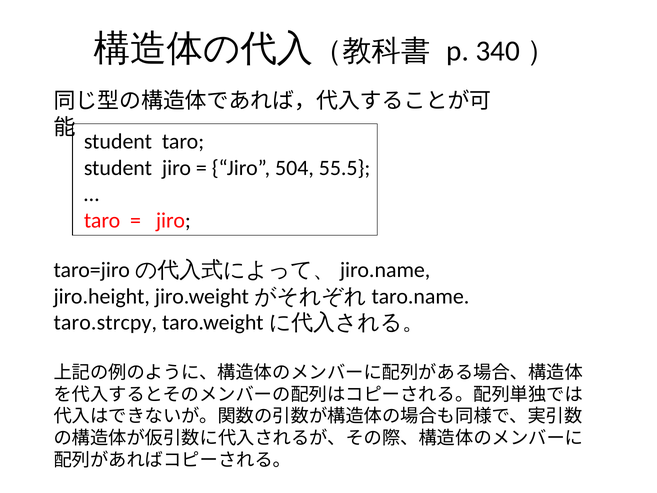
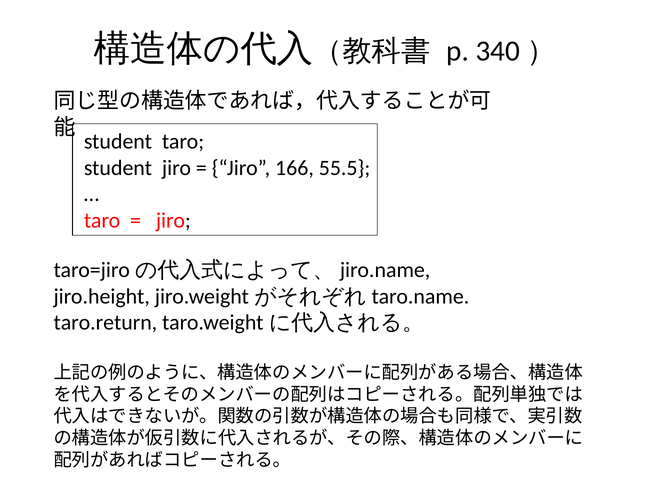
504: 504 -> 166
taro.strcpy: taro.strcpy -> taro.return
